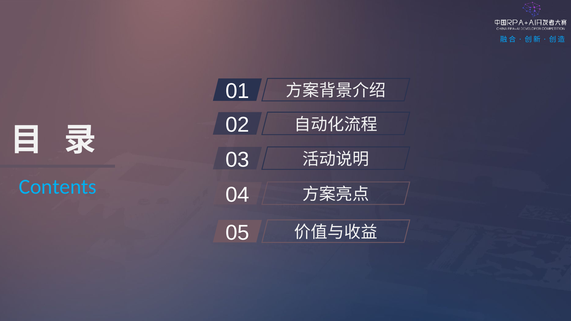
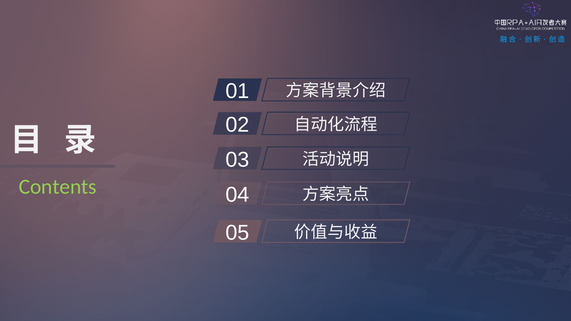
Contents colour: light blue -> light green
